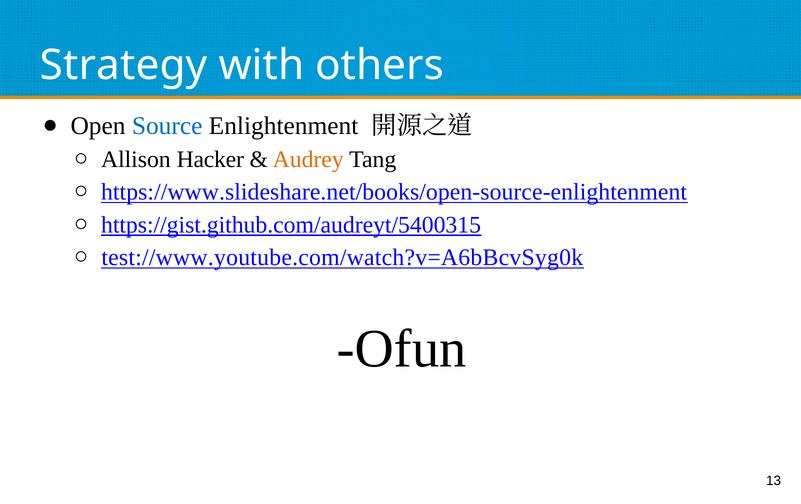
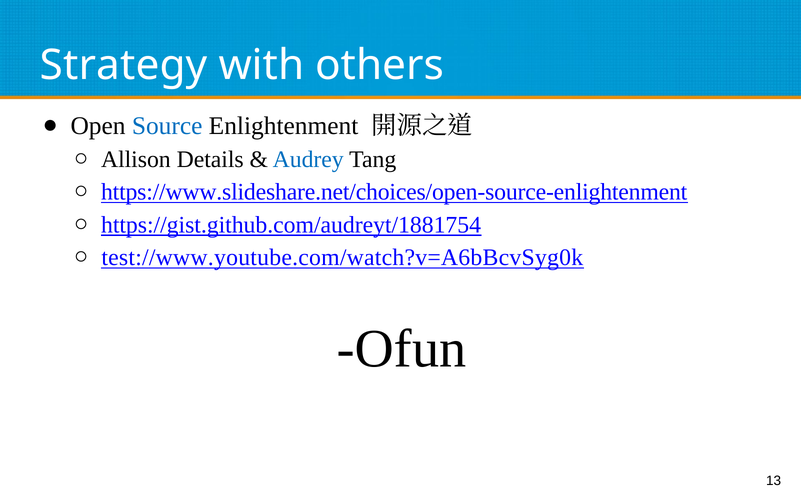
Hacker: Hacker -> Details
Audrey colour: orange -> blue
https://www.slideshare.net/books/open-source-enlightenment: https://www.slideshare.net/books/open-source-enlightenment -> https://www.slideshare.net/choices/open-source-enlightenment
https://gist.github.com/audreyt/5400315: https://gist.github.com/audreyt/5400315 -> https://gist.github.com/audreyt/1881754
